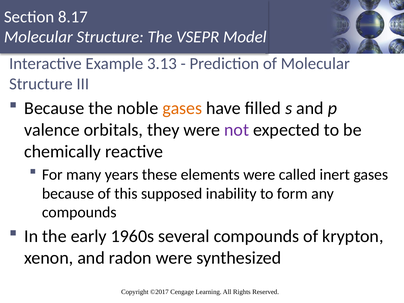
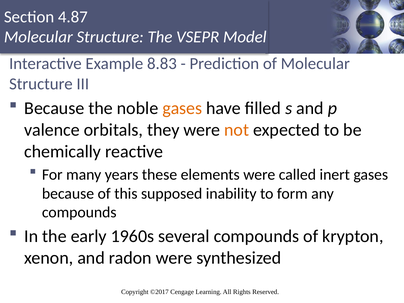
8.17: 8.17 -> 4.87
3.13: 3.13 -> 8.83
not colour: purple -> orange
